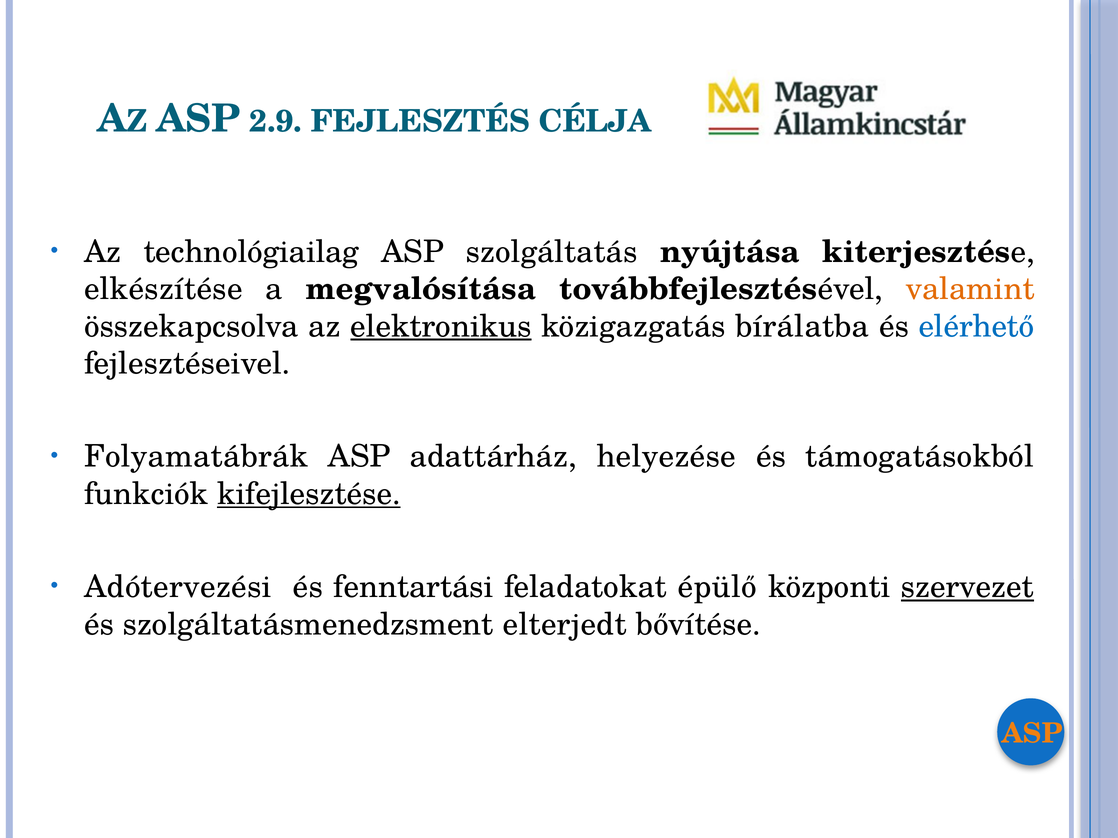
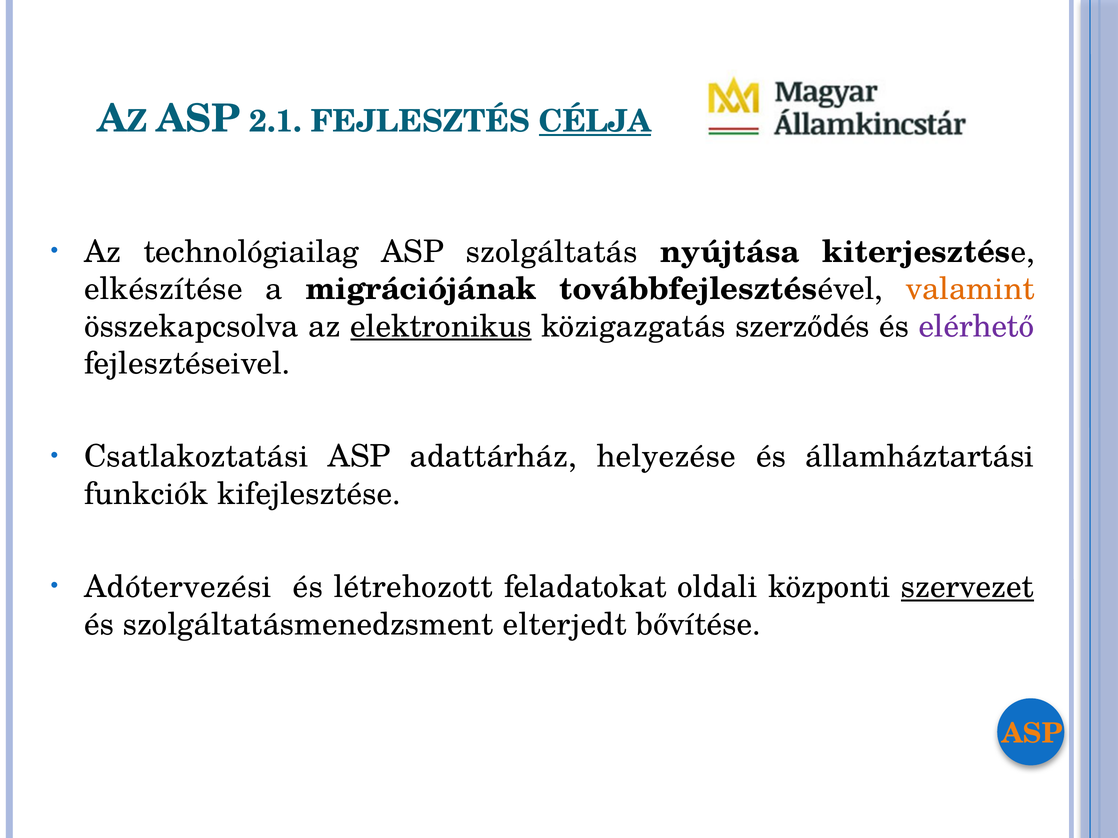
2.9: 2.9 -> 2.1
CÉLJA underline: none -> present
megvalósítása: megvalósítása -> migrációjának
bírálatba: bírálatba -> szerződés
elérhető colour: blue -> purple
Folyamatábrák: Folyamatábrák -> Csatlakoztatási
támogatásokból: támogatásokból -> államháztartási
kifejlesztése underline: present -> none
fenntartási: fenntartási -> létrehozott
épülő: épülő -> oldali
